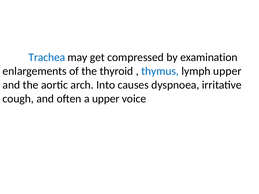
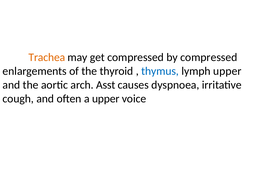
Trachea colour: blue -> orange
by examination: examination -> compressed
Into: Into -> Asst
